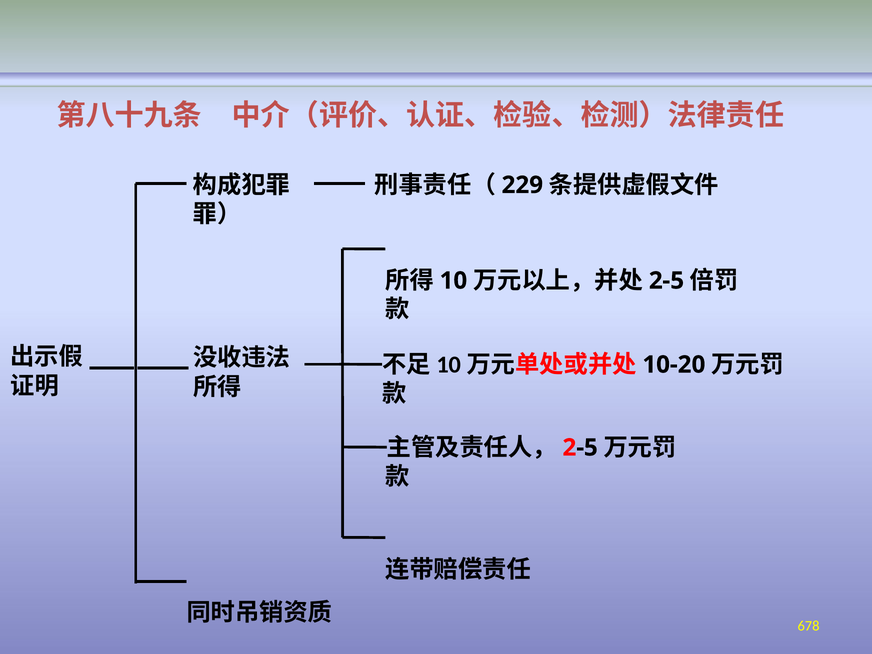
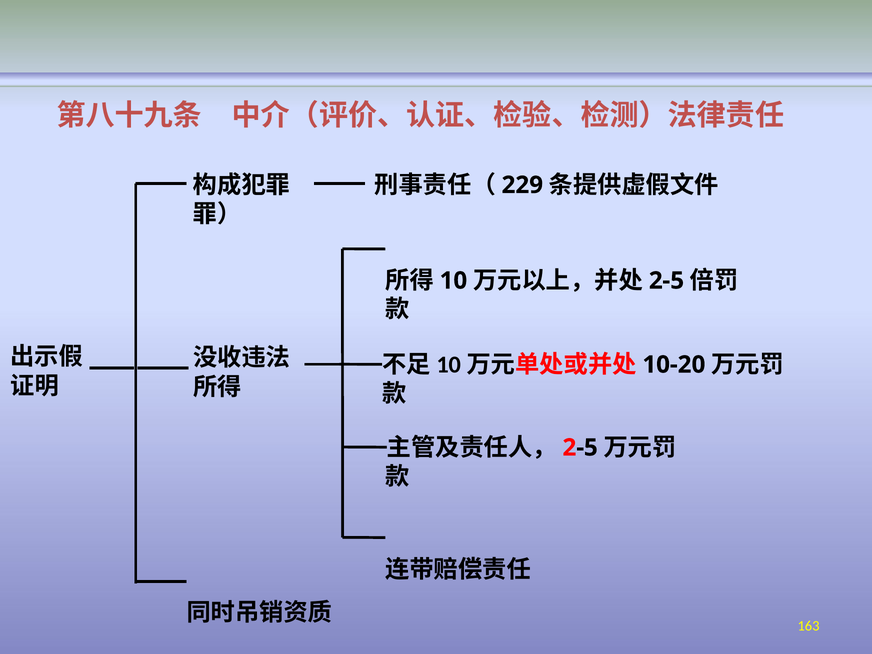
678: 678 -> 163
